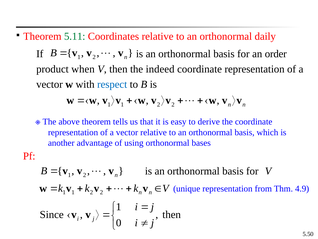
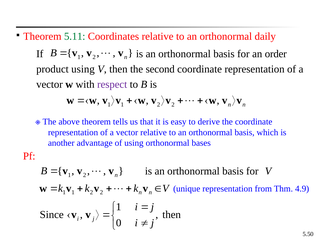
product when: when -> using
indeed: indeed -> second
respect colour: blue -> purple
